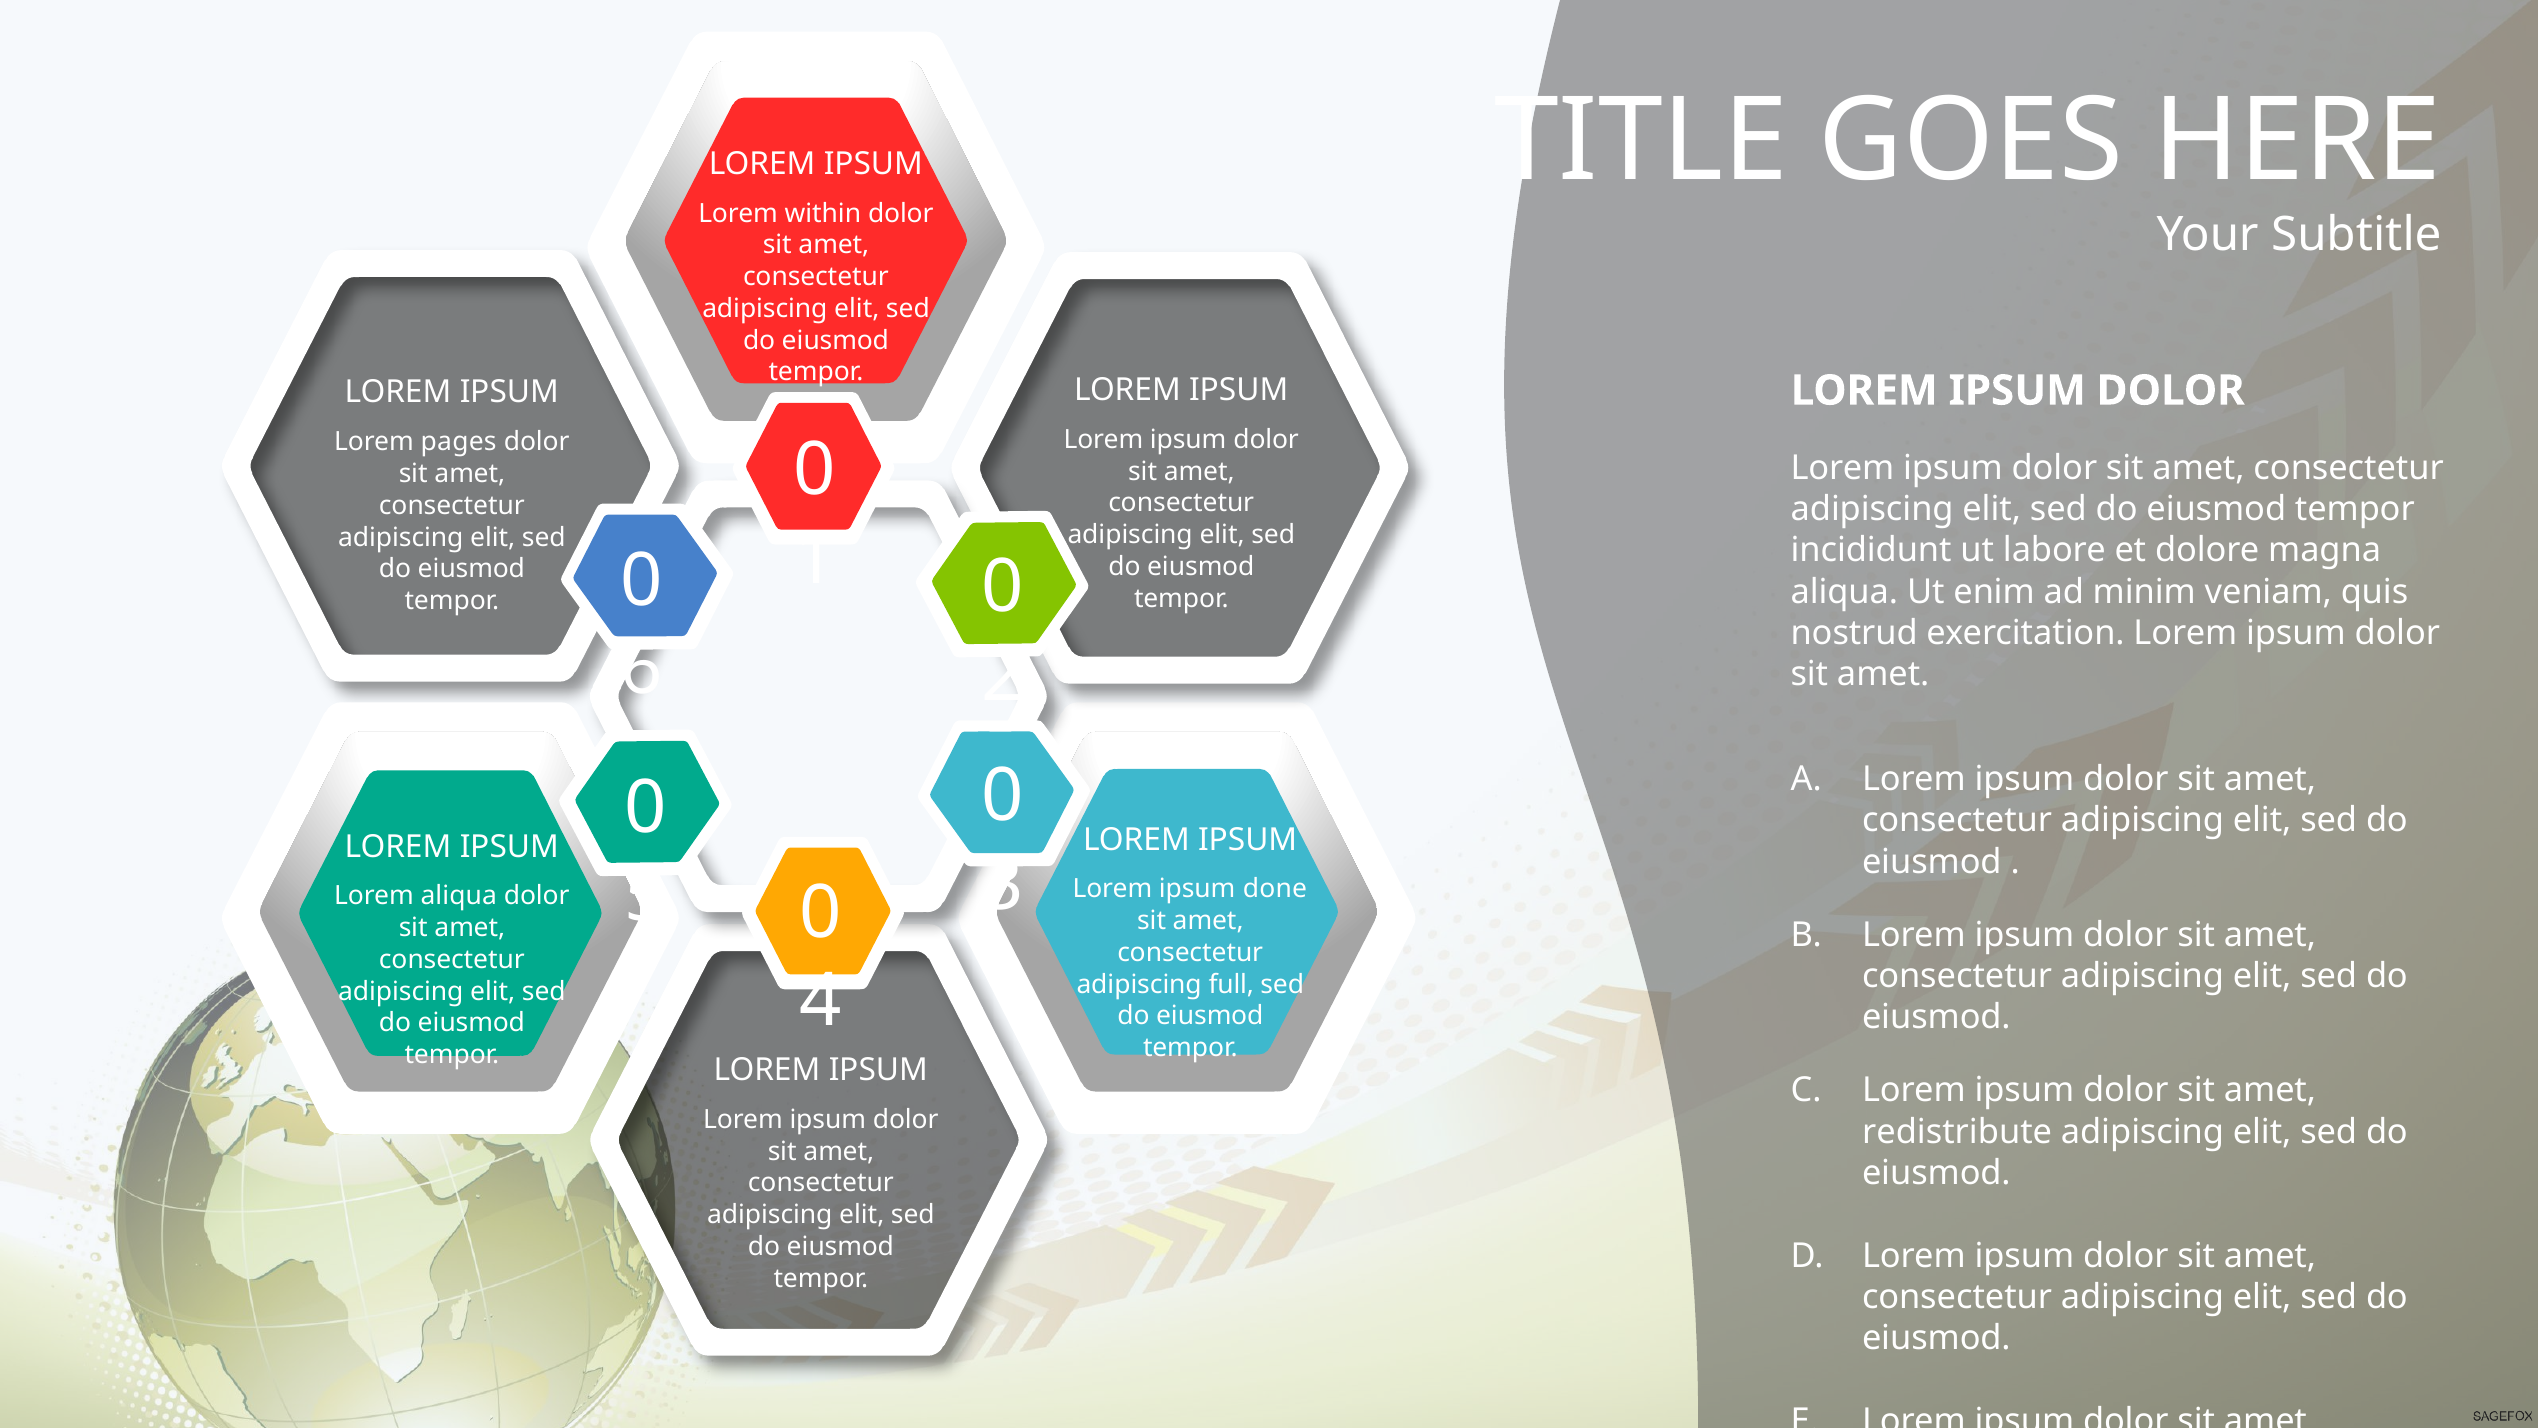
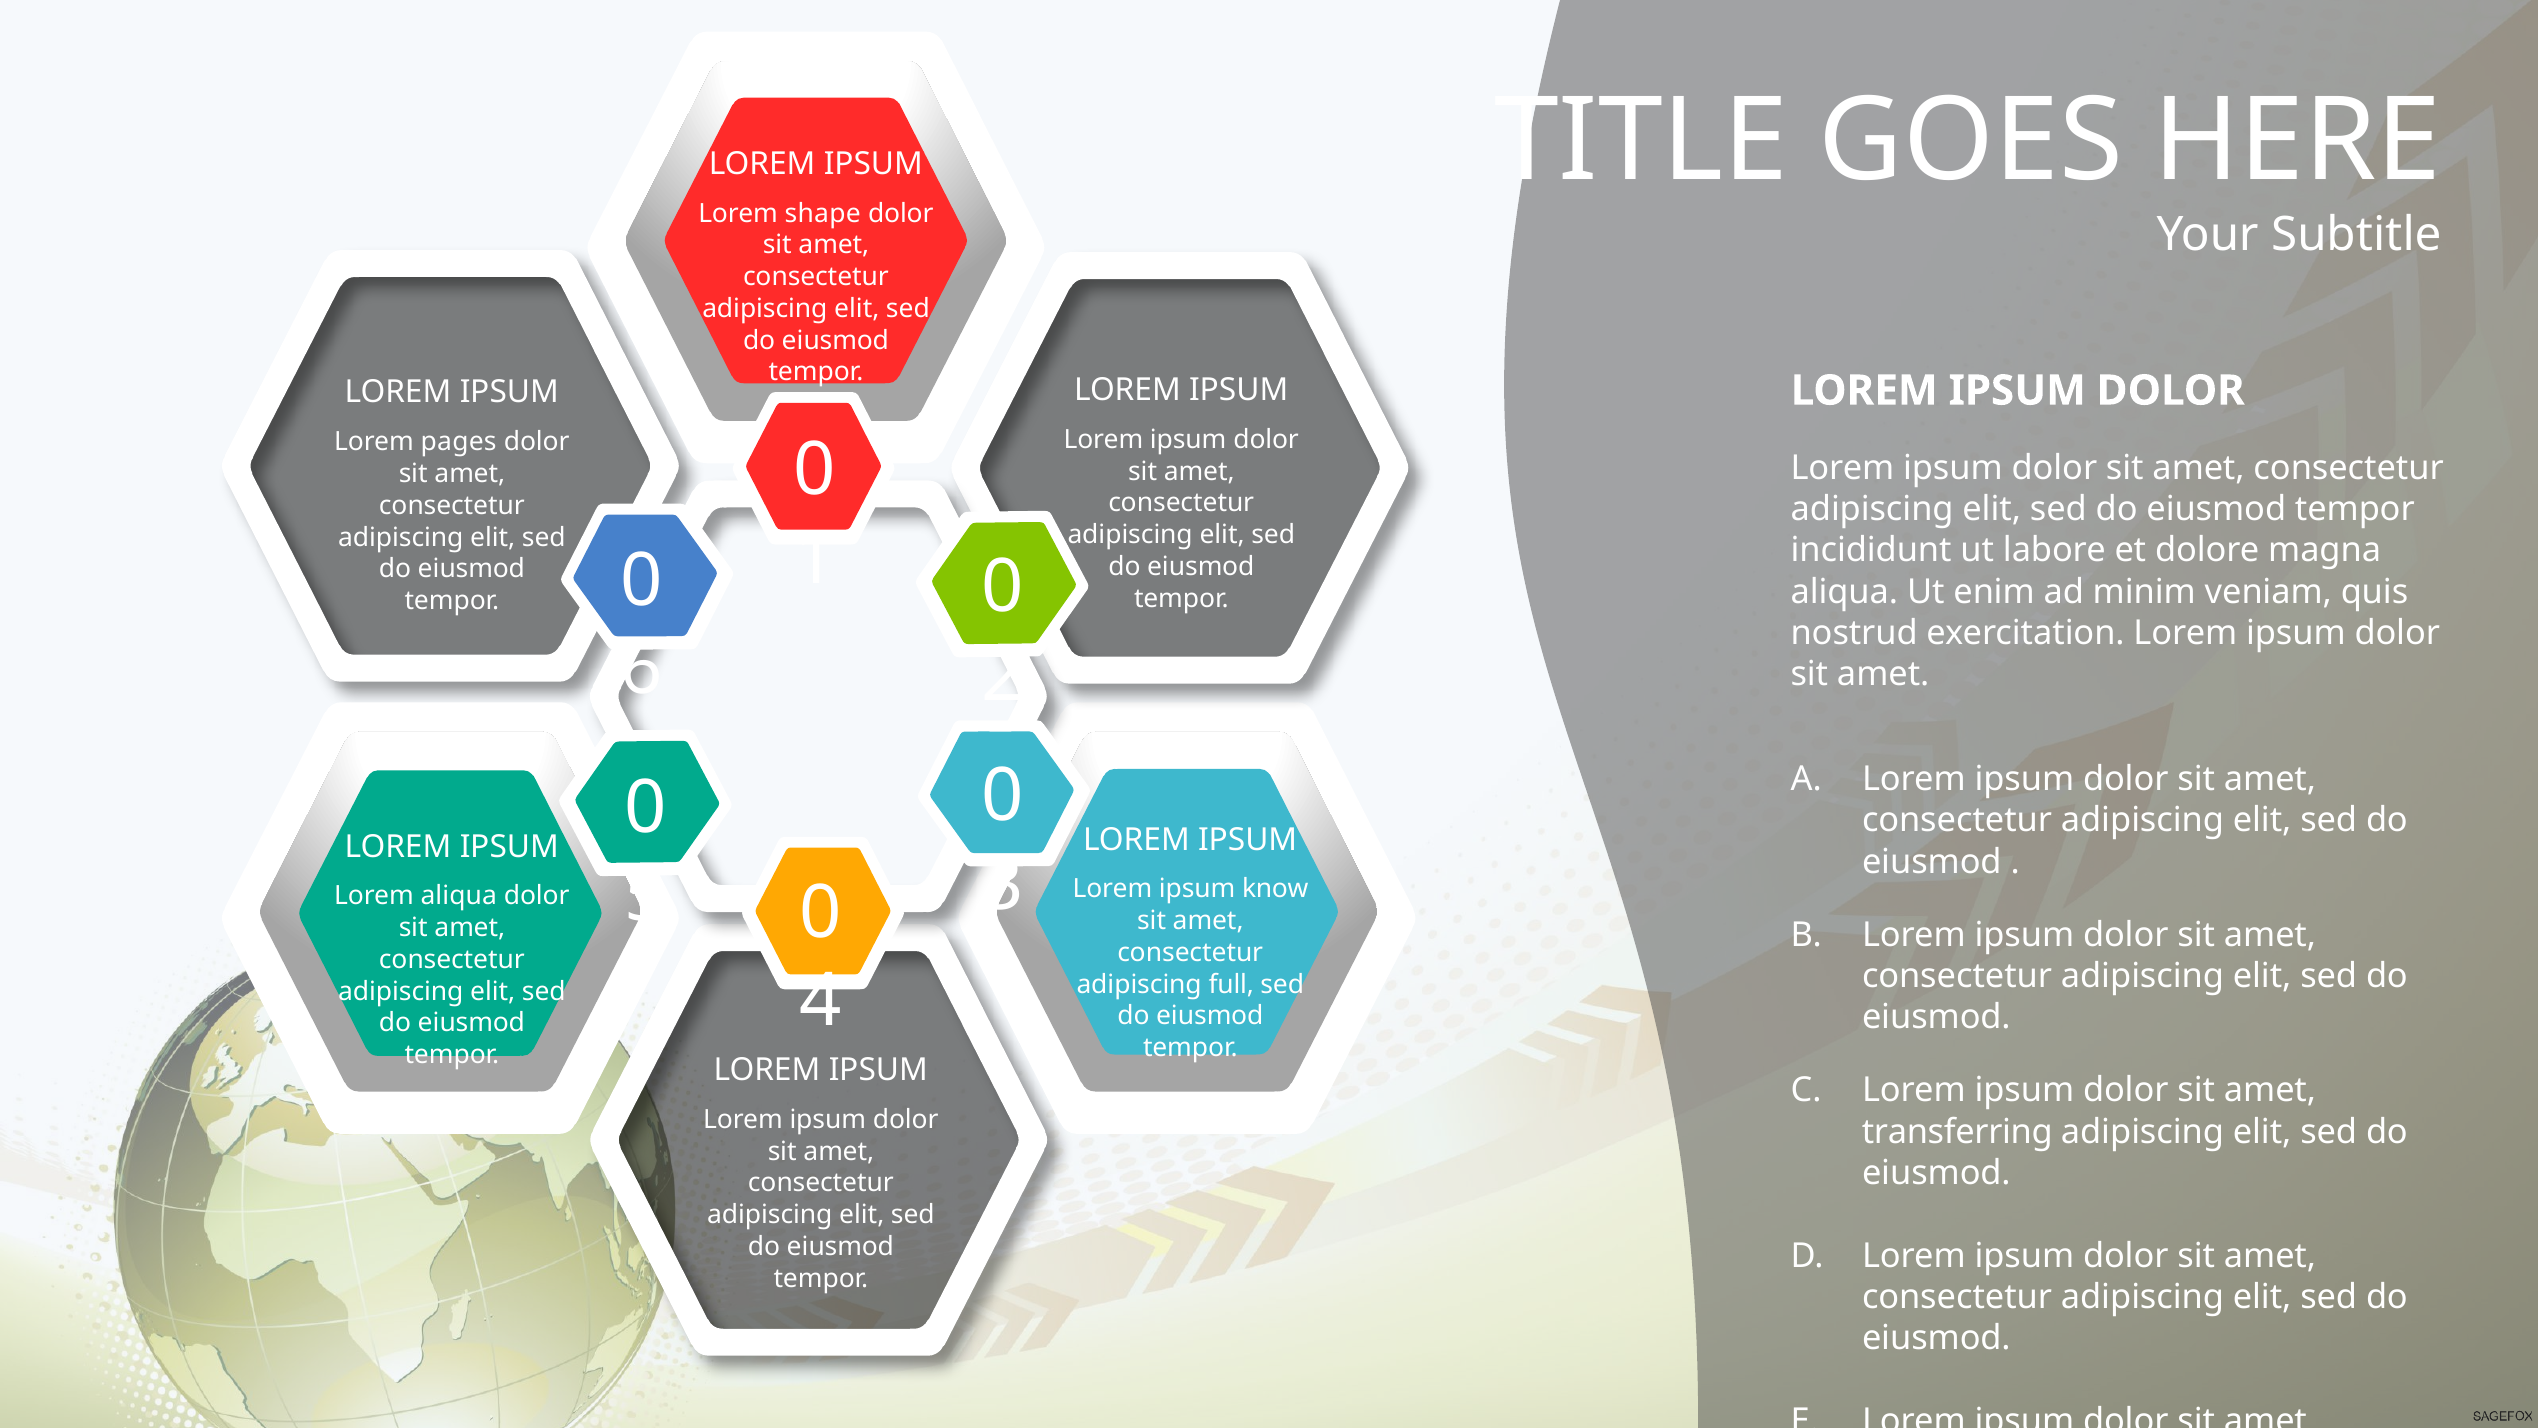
within: within -> shape
done: done -> know
redistribute: redistribute -> transferring
